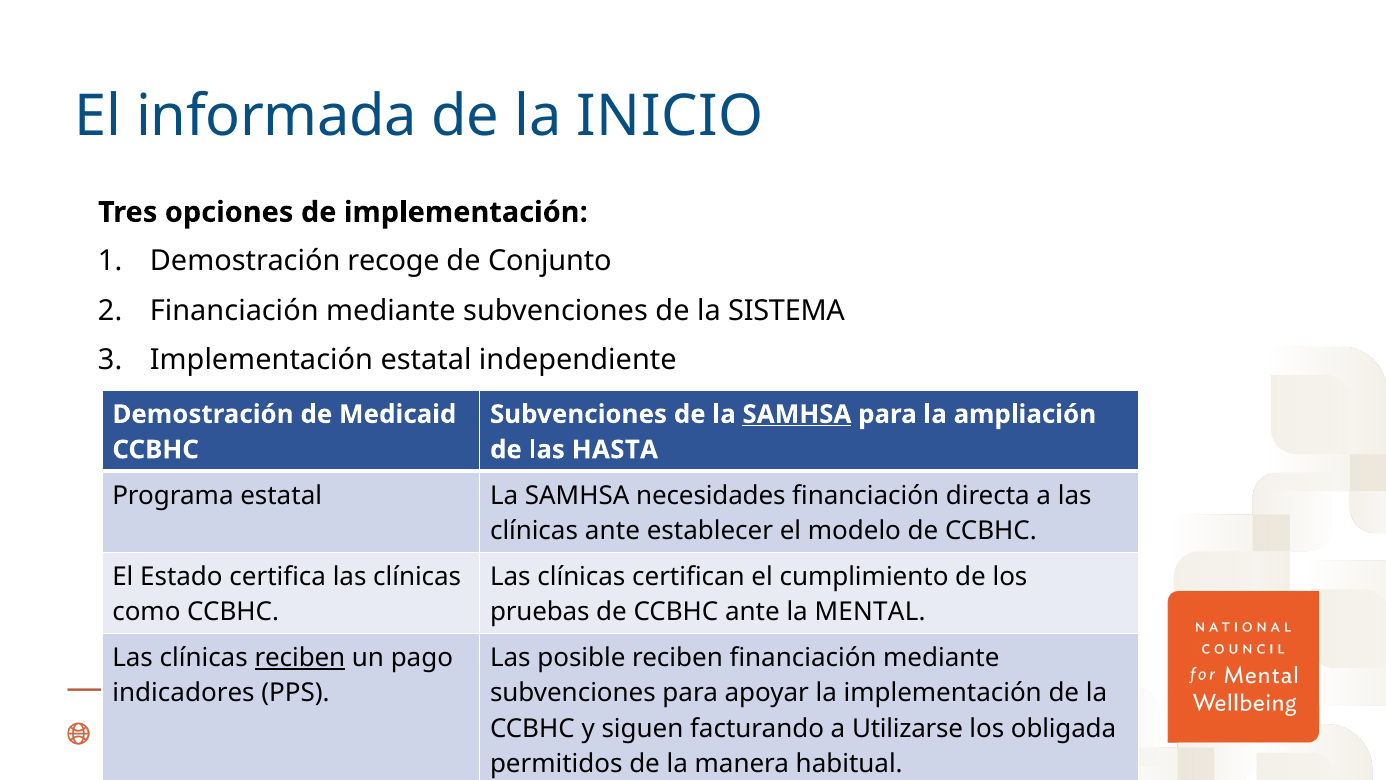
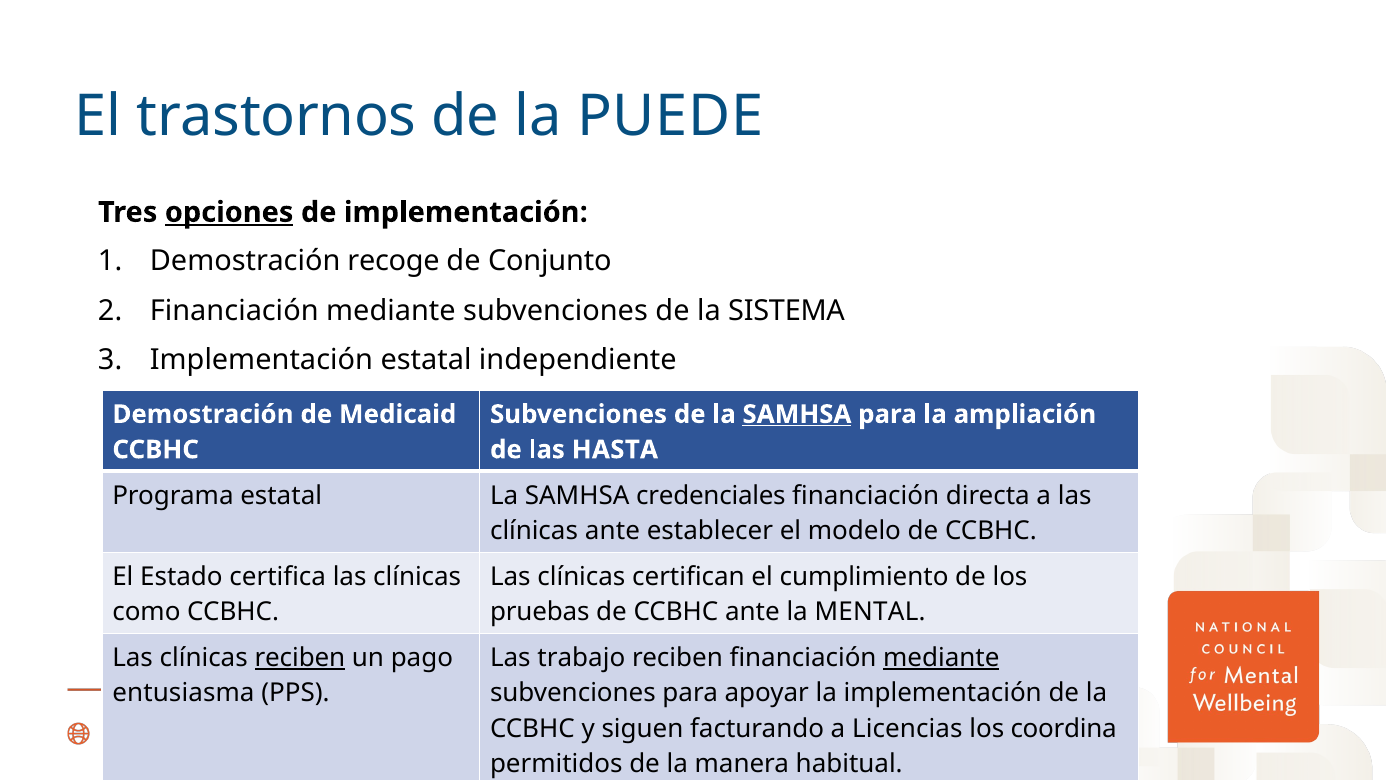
informada: informada -> trastornos
INICIO: INICIO -> PUEDE
opciones underline: none -> present
necesidades: necesidades -> credenciales
posible: posible -> trabajo
mediante at (941, 658) underline: none -> present
indicadores: indicadores -> entusiasma
Utilizarse: Utilizarse -> Licencias
obligada: obligada -> coordina
